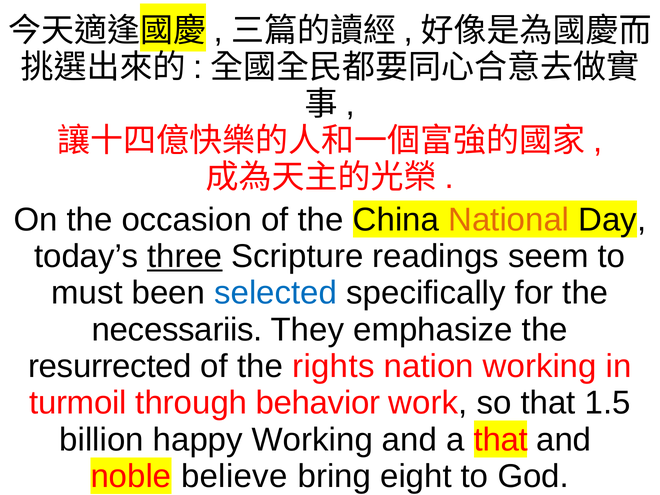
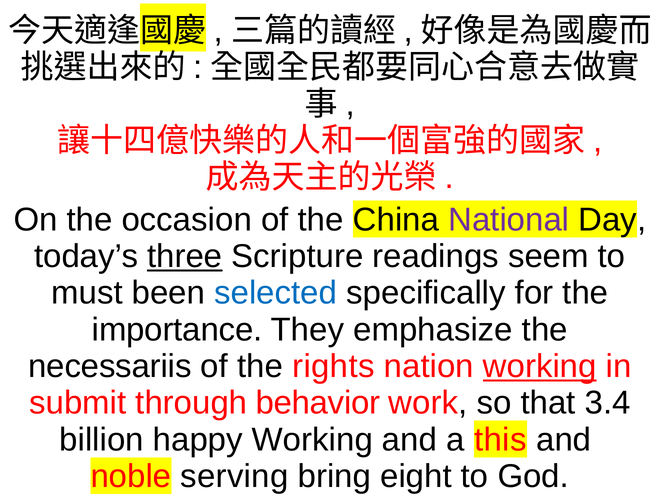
National colour: orange -> purple
necessariis: necessariis -> importance
resurrected: resurrected -> necessariis
working at (540, 366) underline: none -> present
turmoil: turmoil -> submit
1.5: 1.5 -> 3.4
a that: that -> this
believe: believe -> serving
